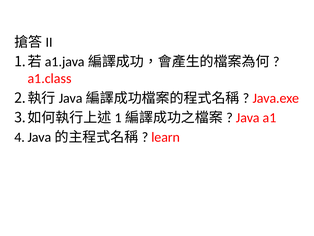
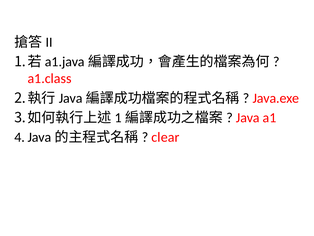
learn: learn -> clear
